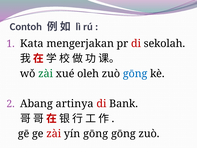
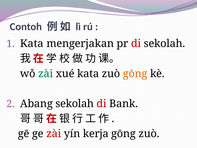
xué oleh: oleh -> kata
gōng at (135, 74) colour: blue -> orange
Abang artinya: artinya -> sekolah
yín gōng: gōng -> kerja
